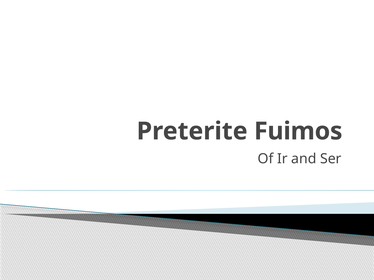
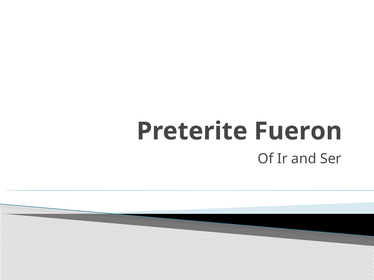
Fuimos: Fuimos -> Fueron
